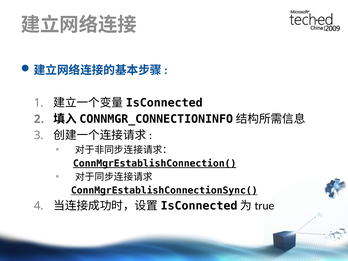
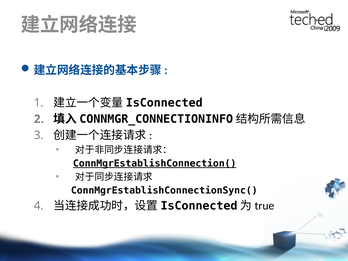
ConnMgrEstablishConnectionSync( underline: present -> none
